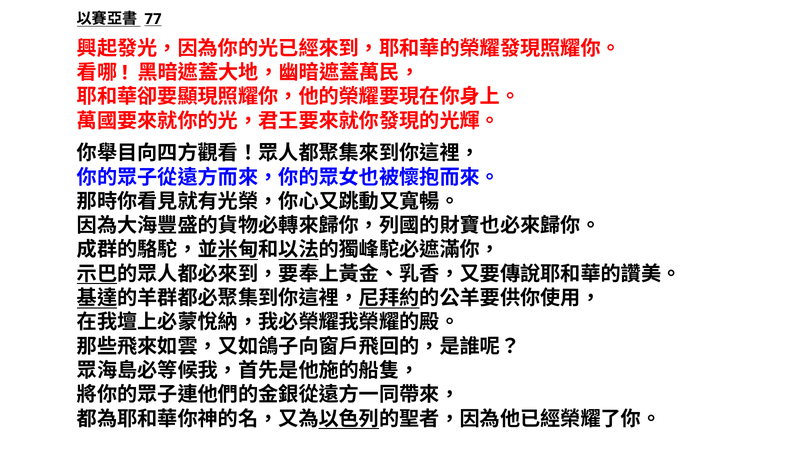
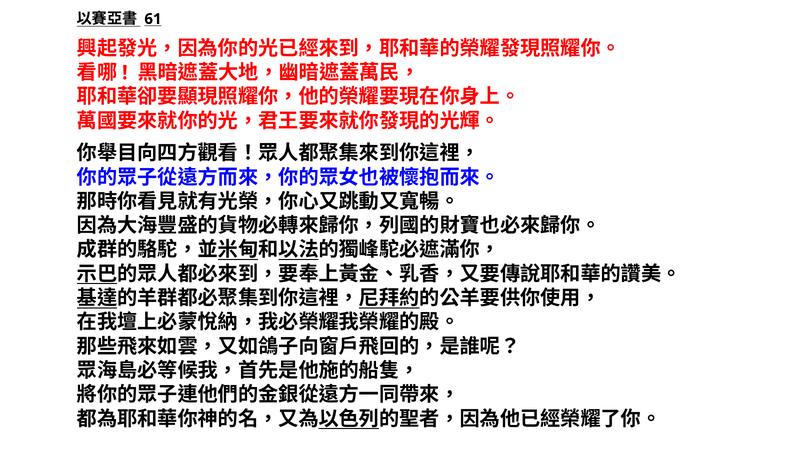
77: 77 -> 61
